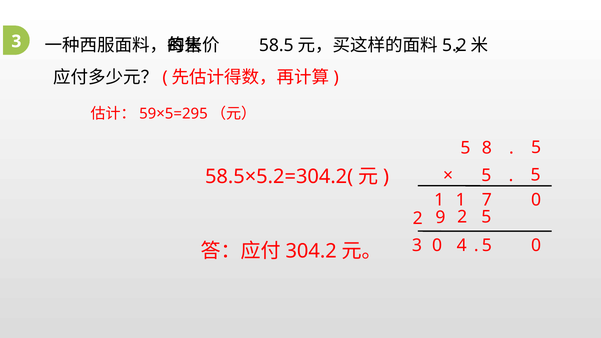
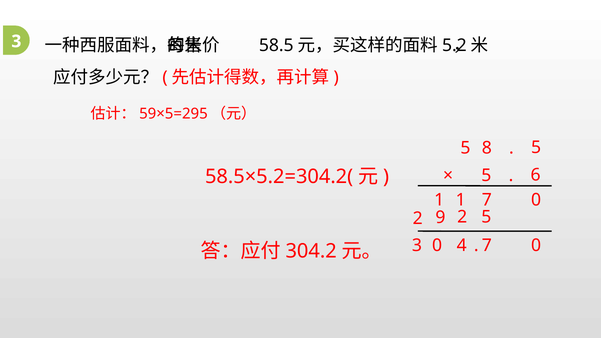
5 5: 5 -> 6
4 5: 5 -> 7
